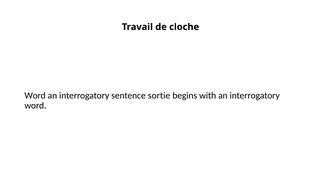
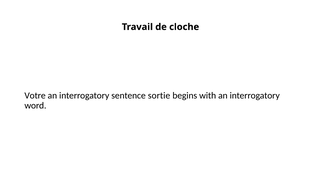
Word at (35, 96): Word -> Votre
